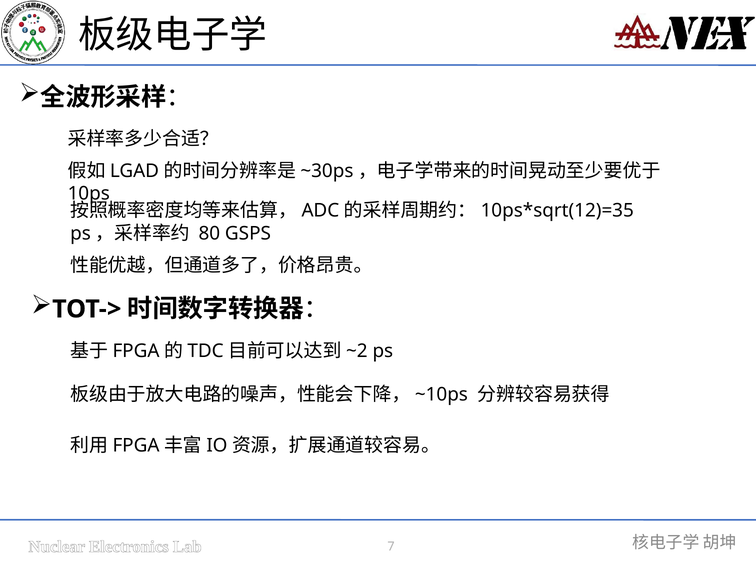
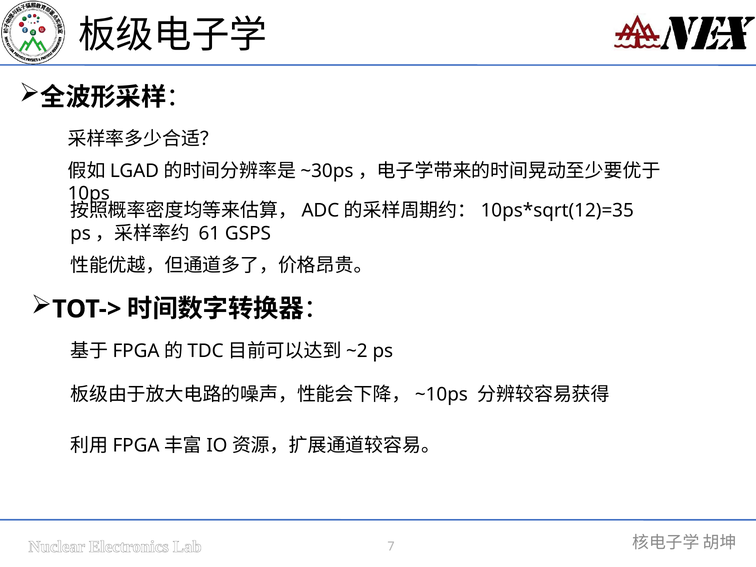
80: 80 -> 61
